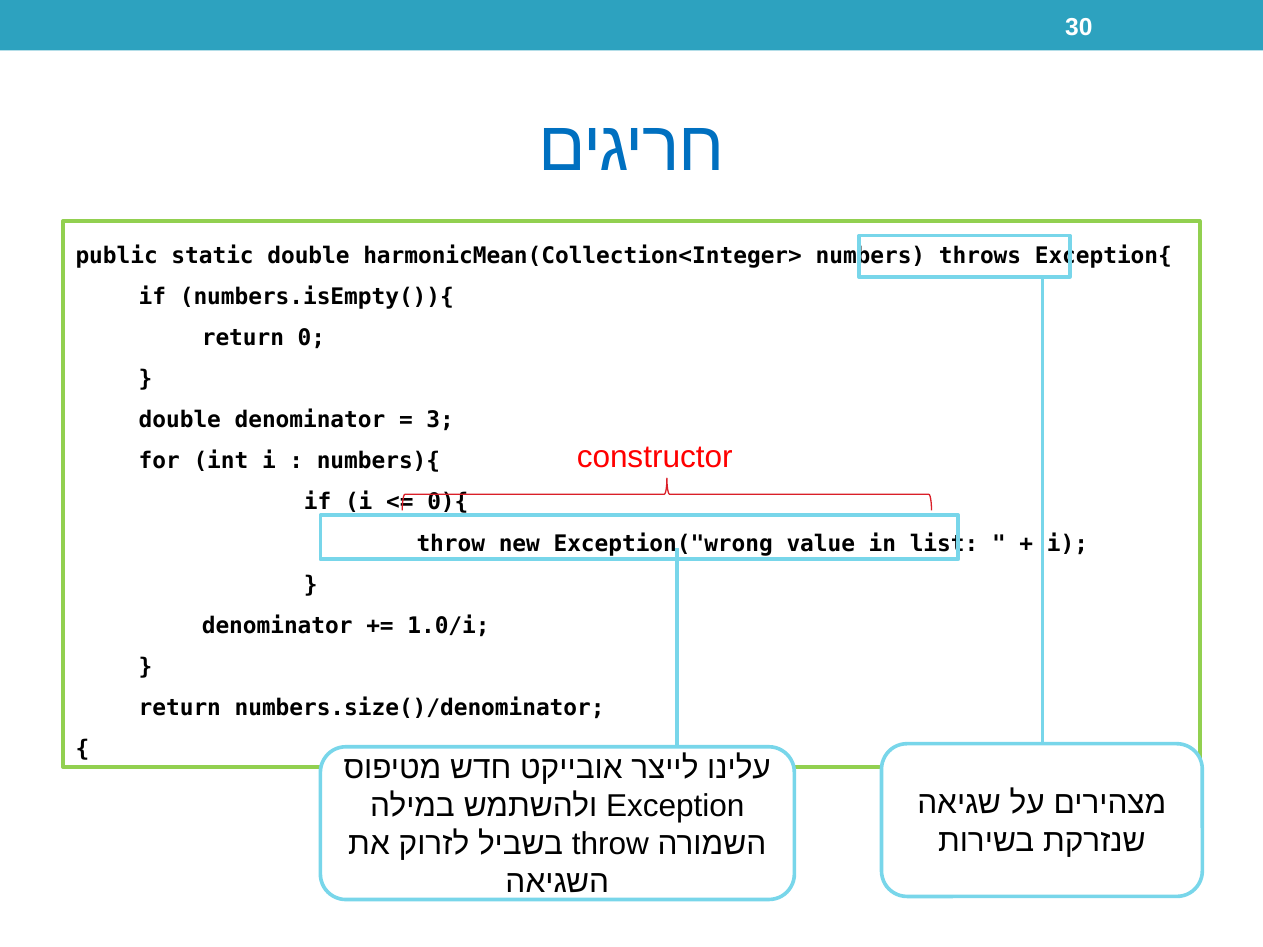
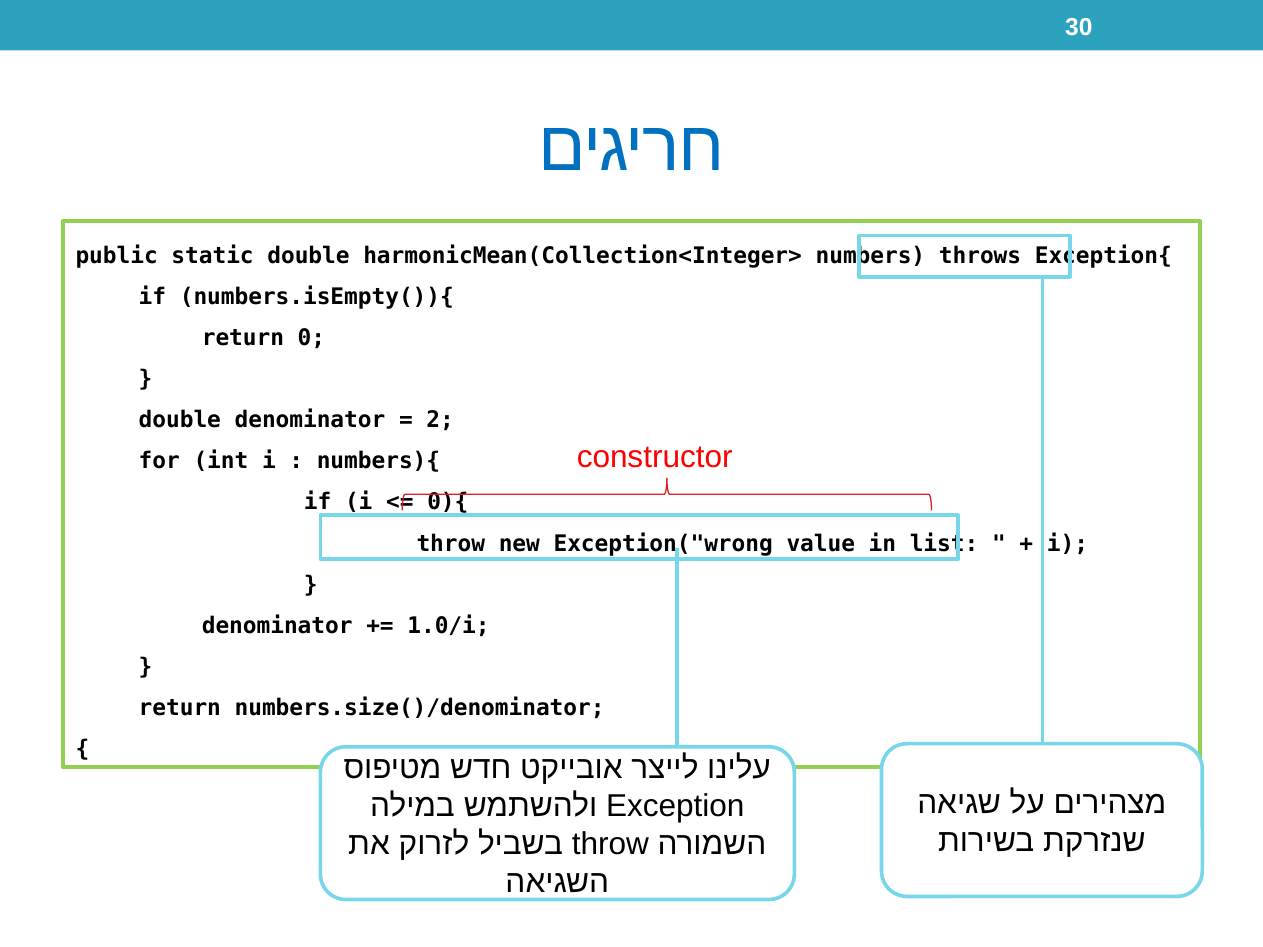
3: 3 -> 2
